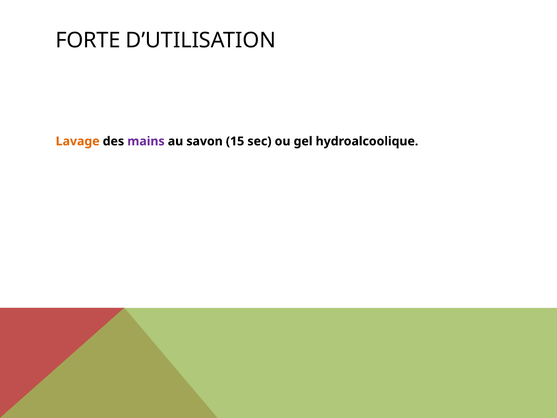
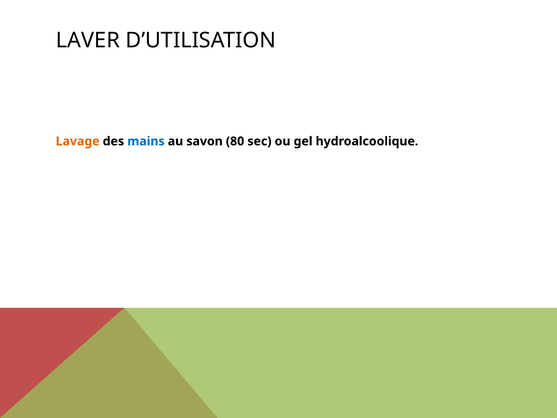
FORTE: FORTE -> LAVER
mains colour: purple -> blue
15: 15 -> 80
